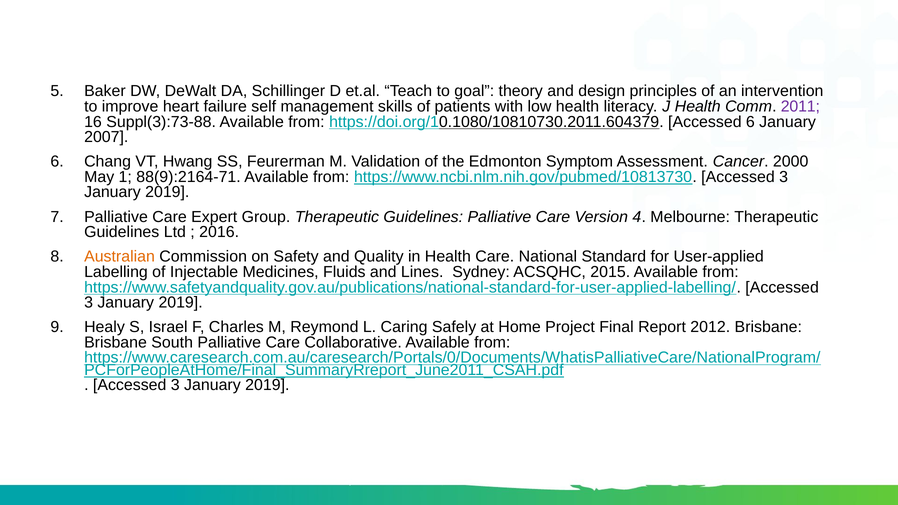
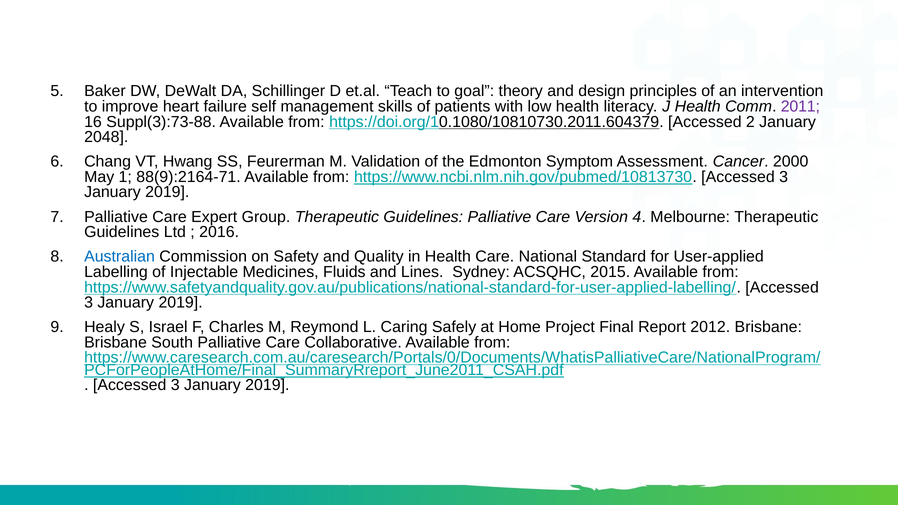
Accessed 6: 6 -> 2
2007: 2007 -> 2048
Australian colour: orange -> blue
